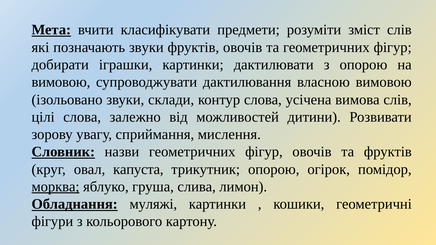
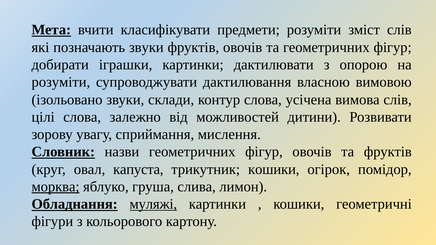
вимовою at (61, 82): вимовою -> розуміти
трикутник опорою: опорою -> кошики
муляжі underline: none -> present
